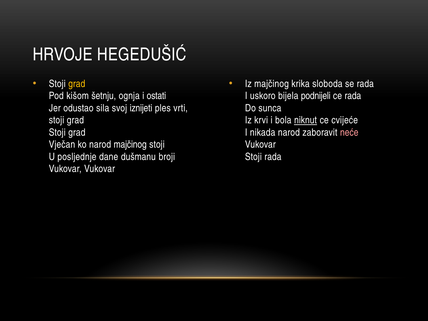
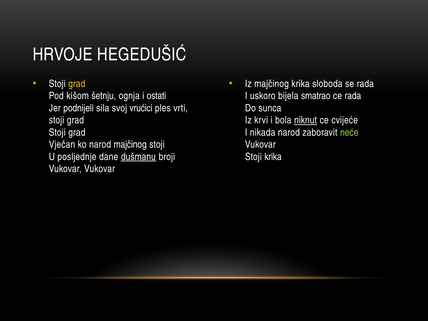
podnijeli: podnijeli -> smatrao
odustao: odustao -> podnijeli
iznijeti: iznijeti -> vrućici
neće colour: pink -> light green
dušmanu underline: none -> present
Stoji rada: rada -> krika
